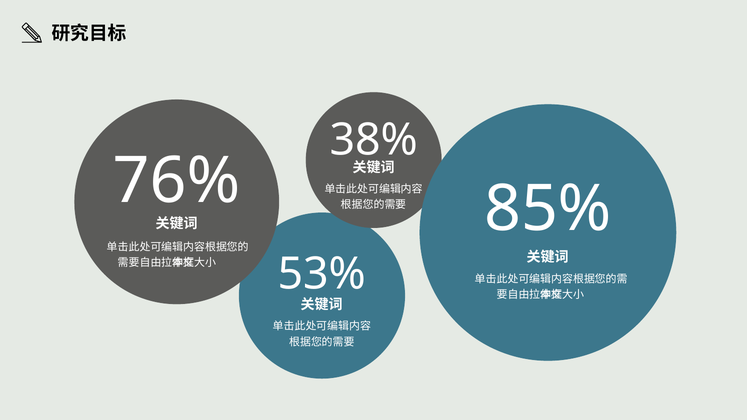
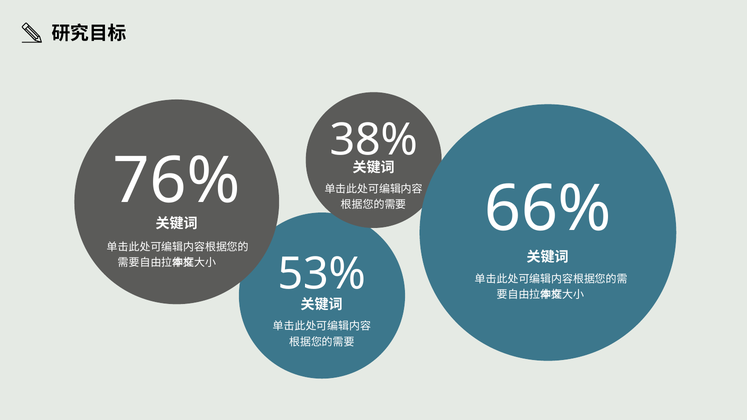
85%: 85% -> 66%
